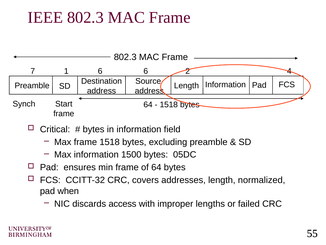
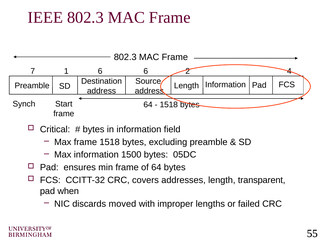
normalized: normalized -> transparent
access: access -> moved
